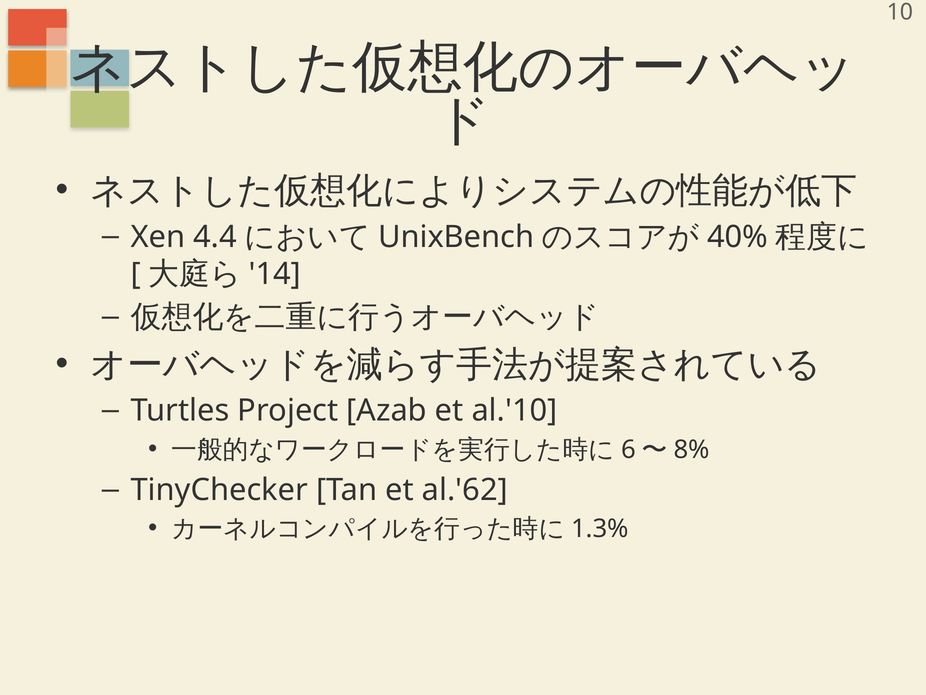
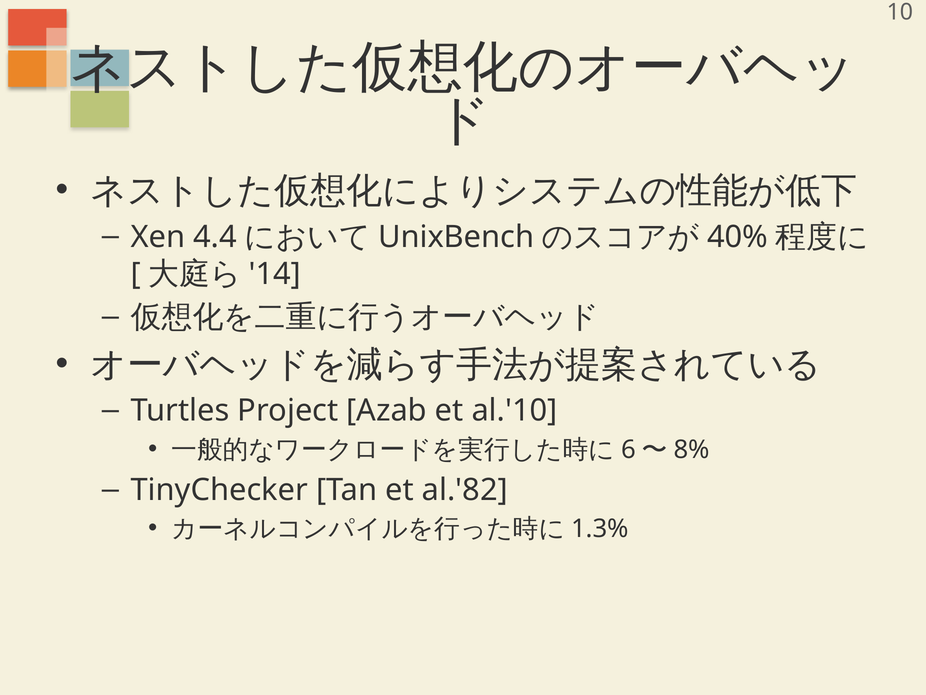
al.'62: al.'62 -> al.'82
